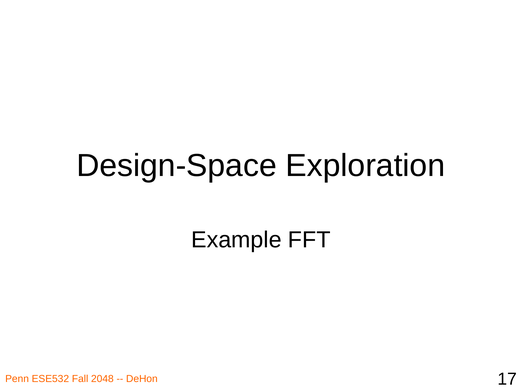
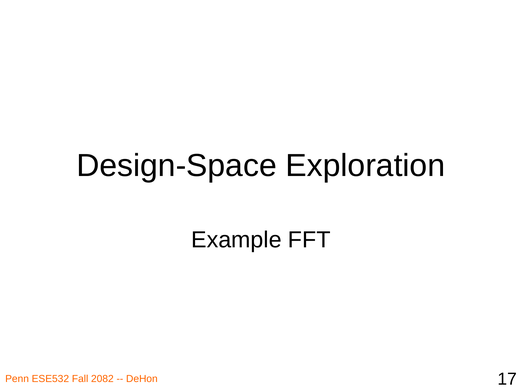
2048: 2048 -> 2082
